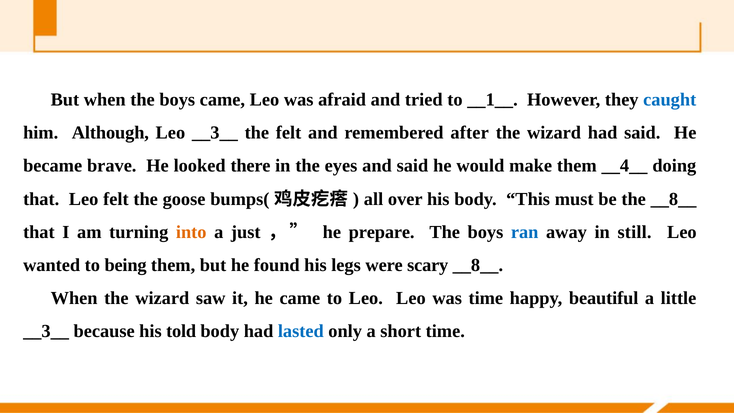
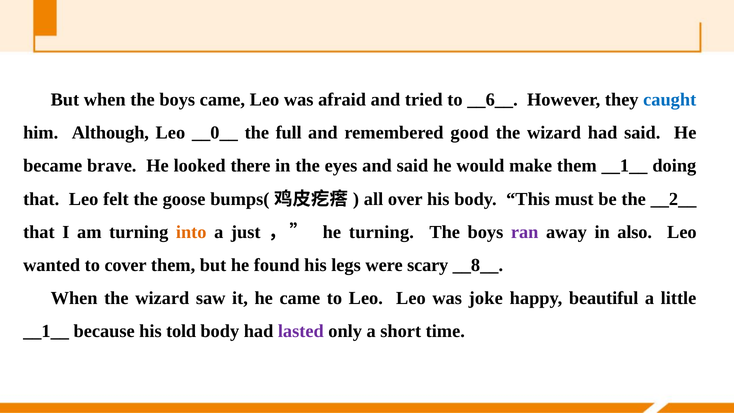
__1__: __1__ -> __6__
Leo __3__: __3__ -> __0__
the felt: felt -> full
after: after -> good
them __4__: __4__ -> __1__
the __8__: __8__ -> __2__
he prepare: prepare -> turning
ran colour: blue -> purple
still: still -> also
being: being -> cover
was time: time -> joke
__3__ at (46, 331): __3__ -> __1__
lasted colour: blue -> purple
